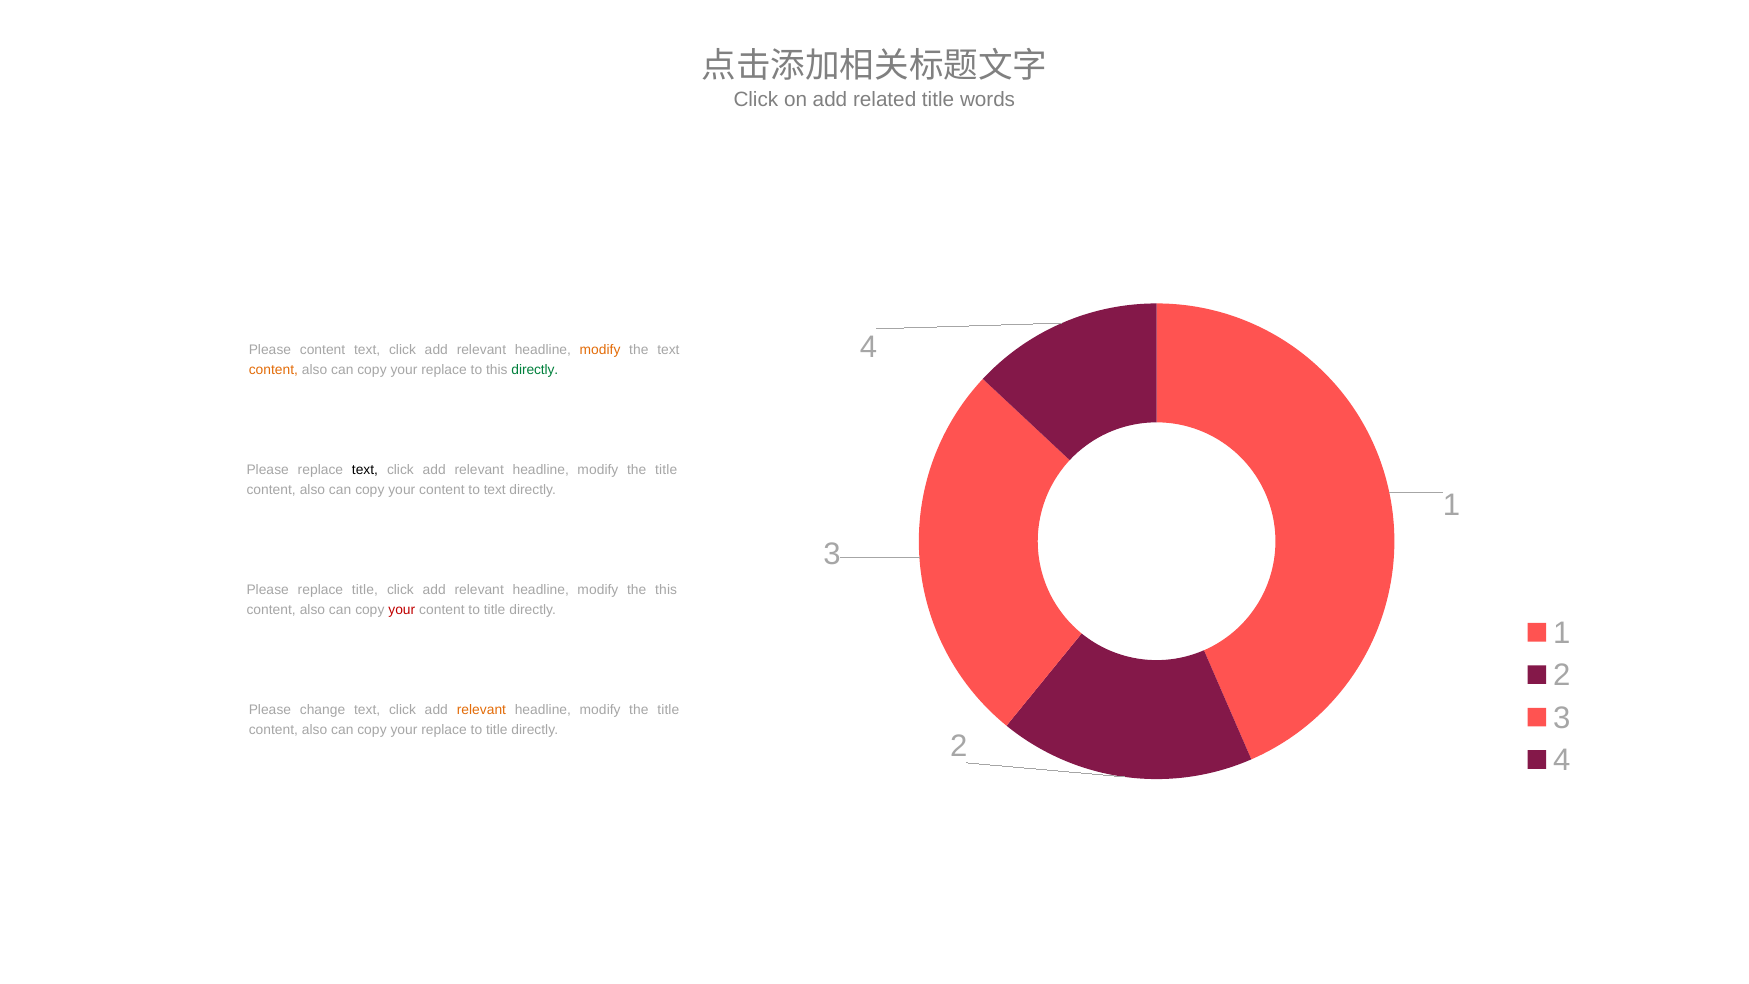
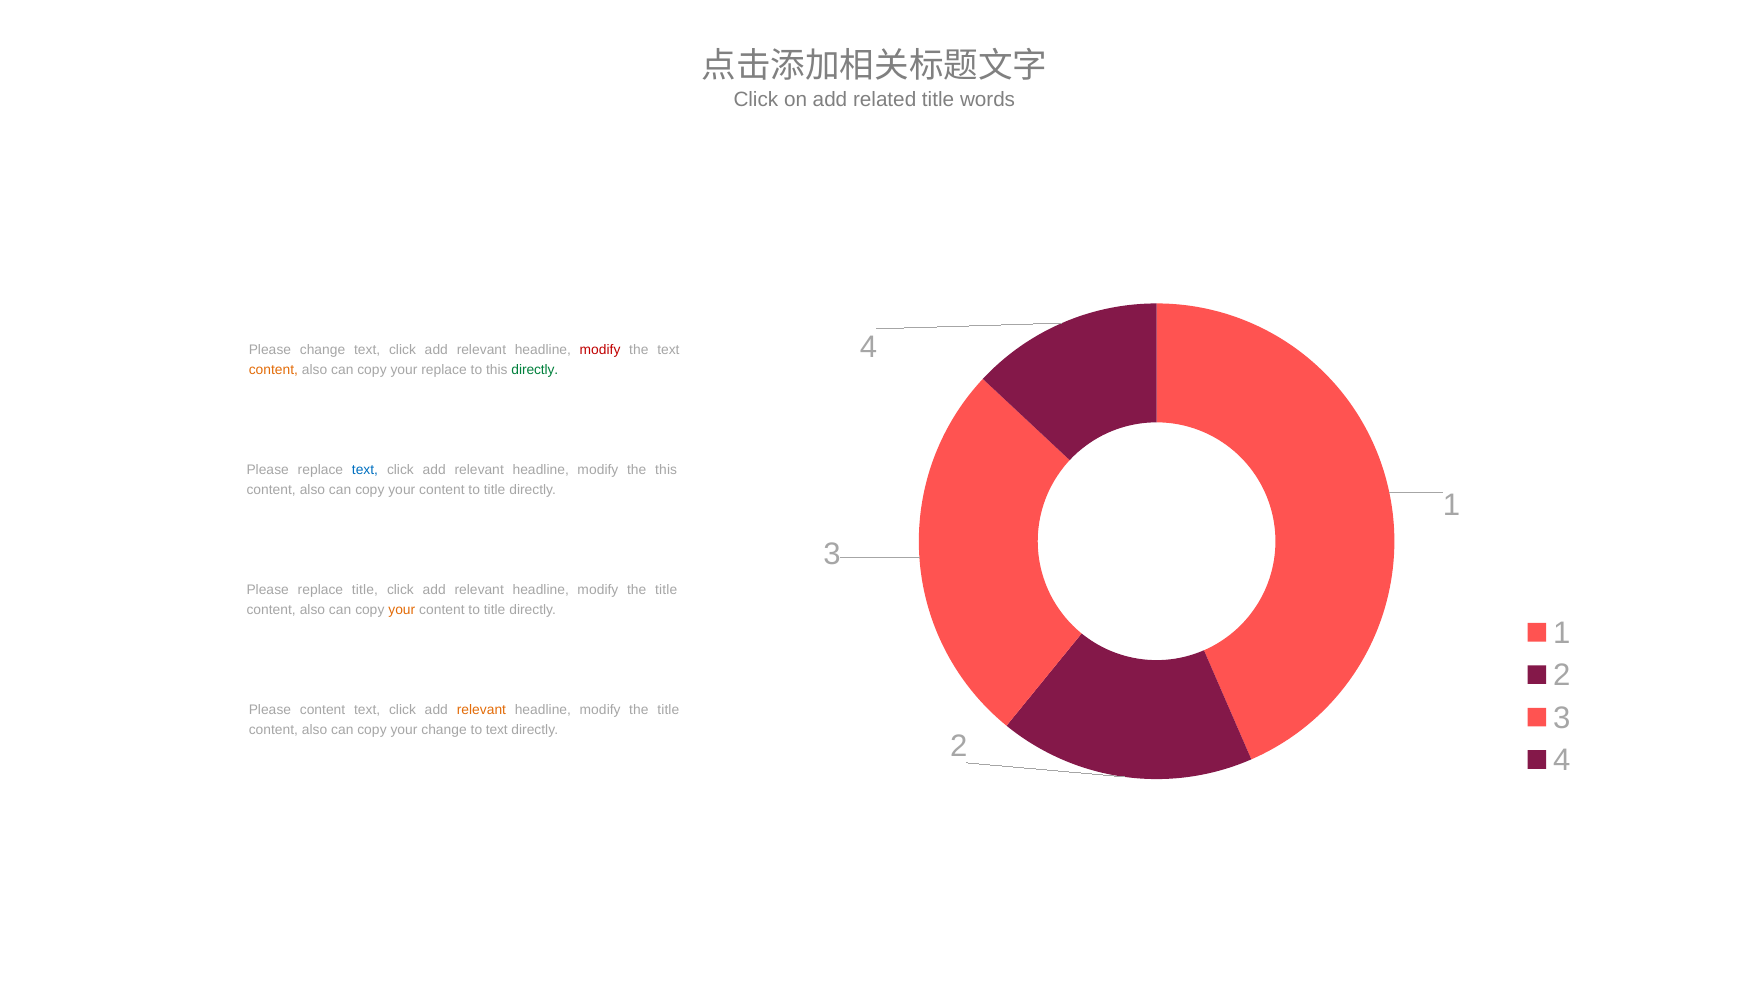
Please content: content -> change
modify at (600, 350) colour: orange -> red
text at (365, 470) colour: black -> blue
title at (666, 470): title -> this
text at (495, 490): text -> title
this at (666, 590): this -> title
your at (402, 610) colour: red -> orange
Please change: change -> content
replace at (444, 730): replace -> change
title at (497, 730): title -> text
